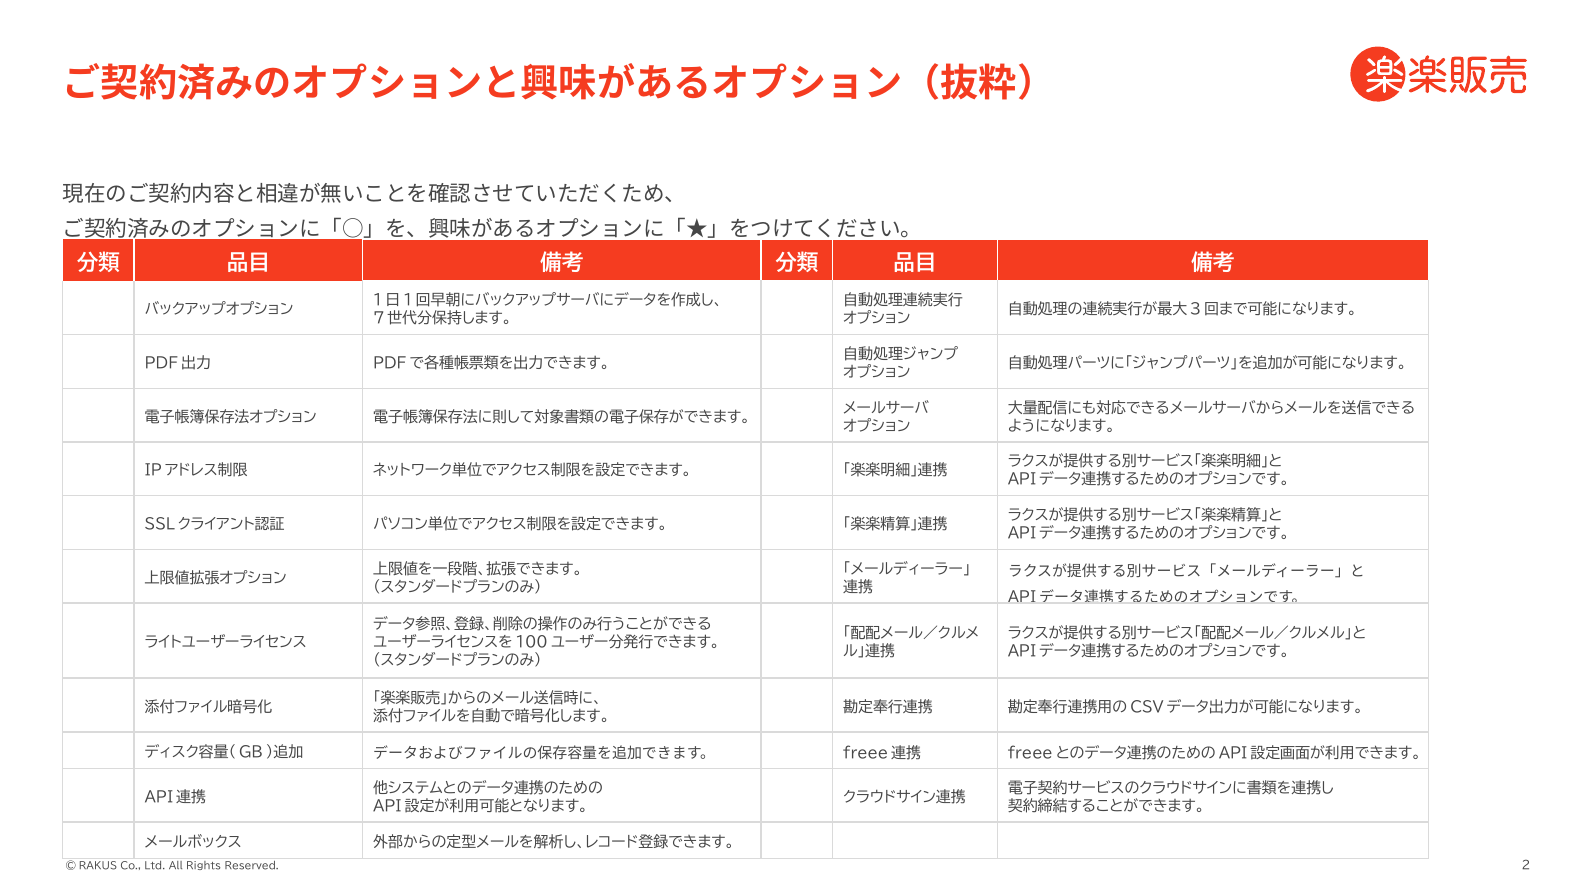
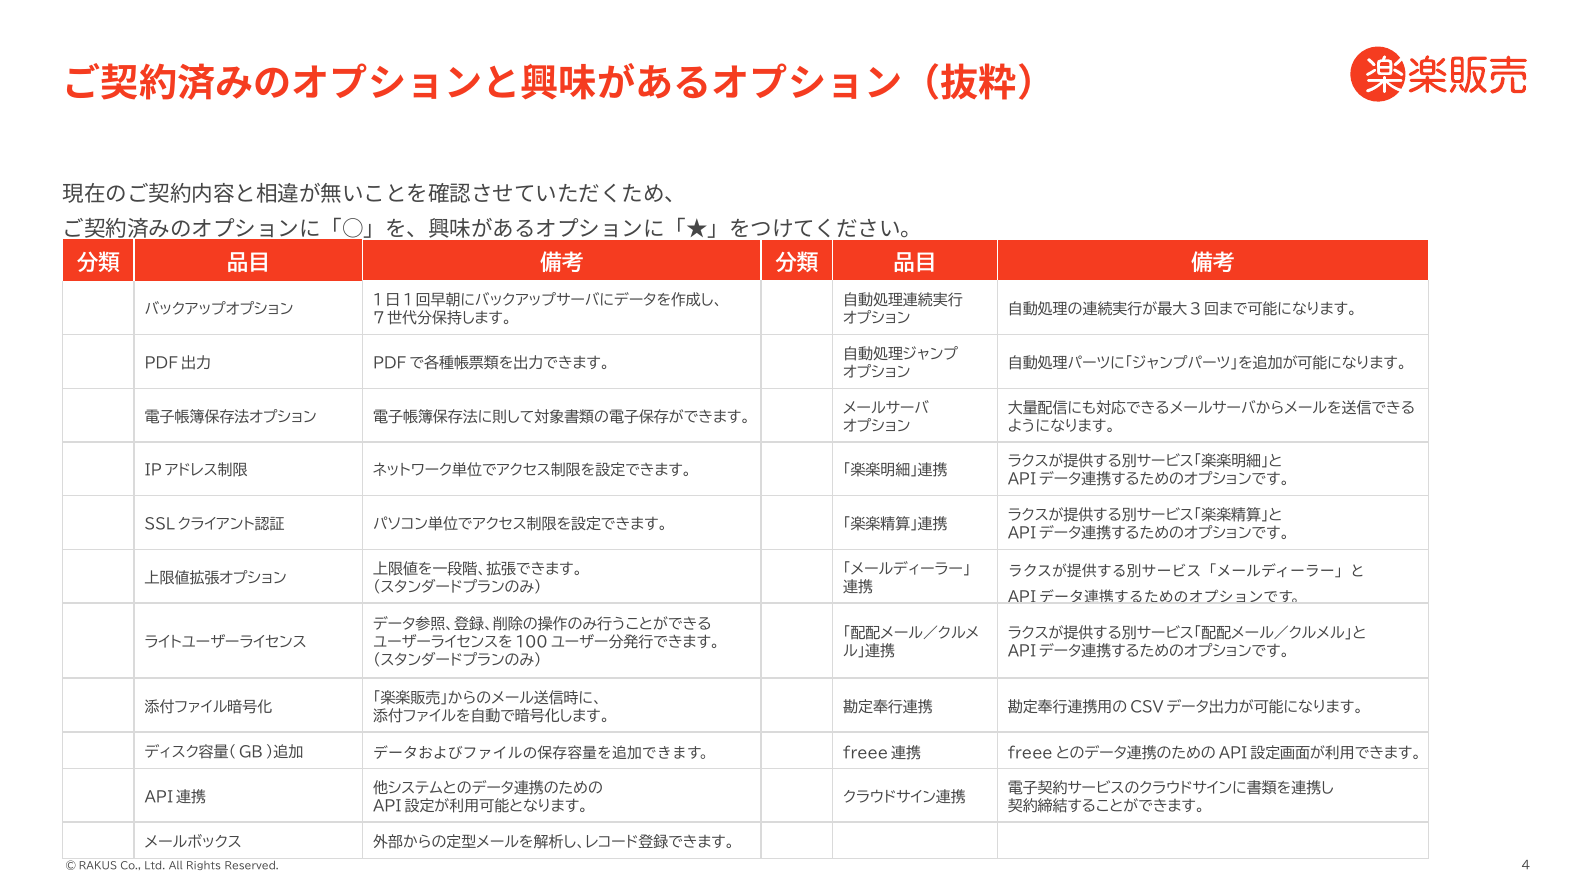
2: 2 -> 4
